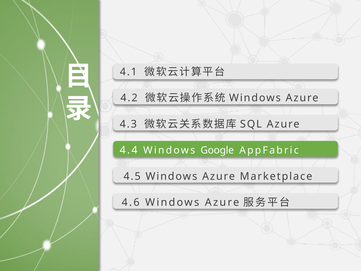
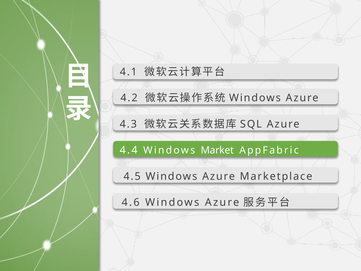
Google: Google -> Market
